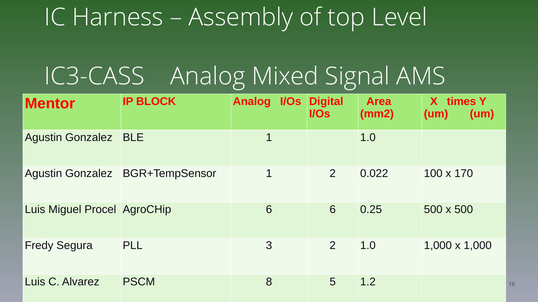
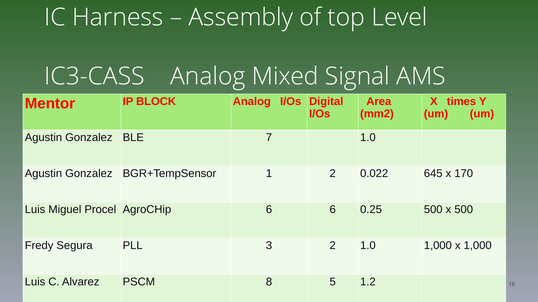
BLE 1: 1 -> 7
100: 100 -> 645
